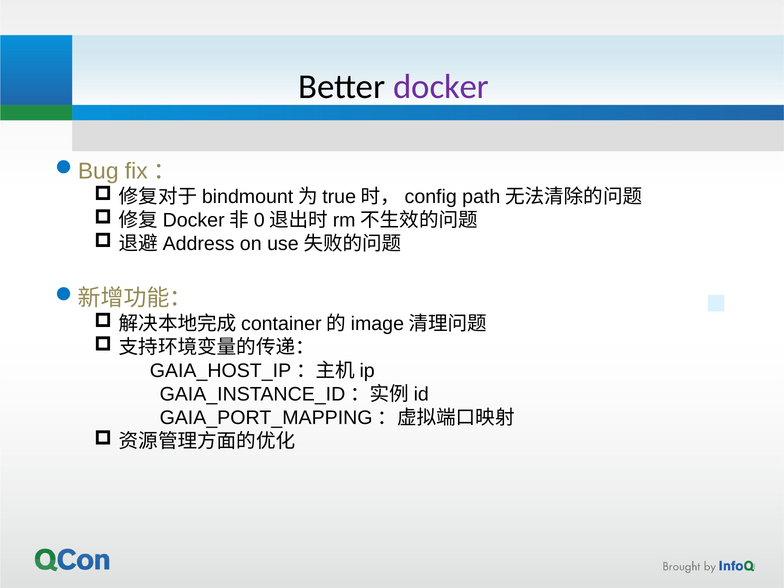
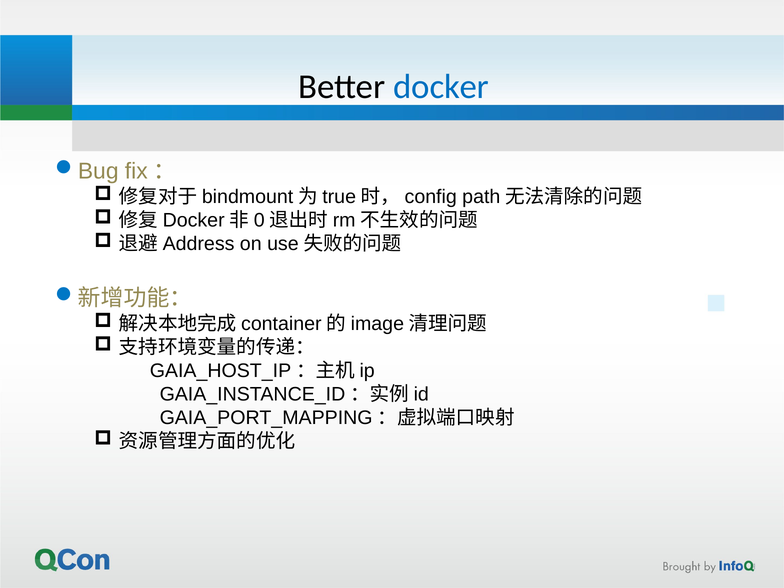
docker colour: purple -> blue
